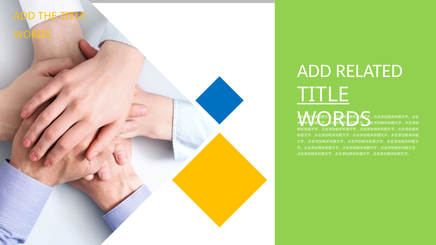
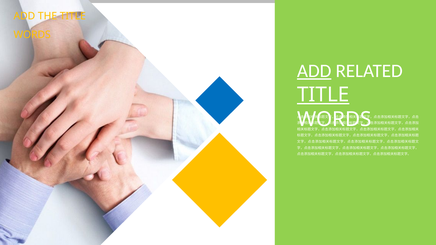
ADD at (314, 71) underline: none -> present
